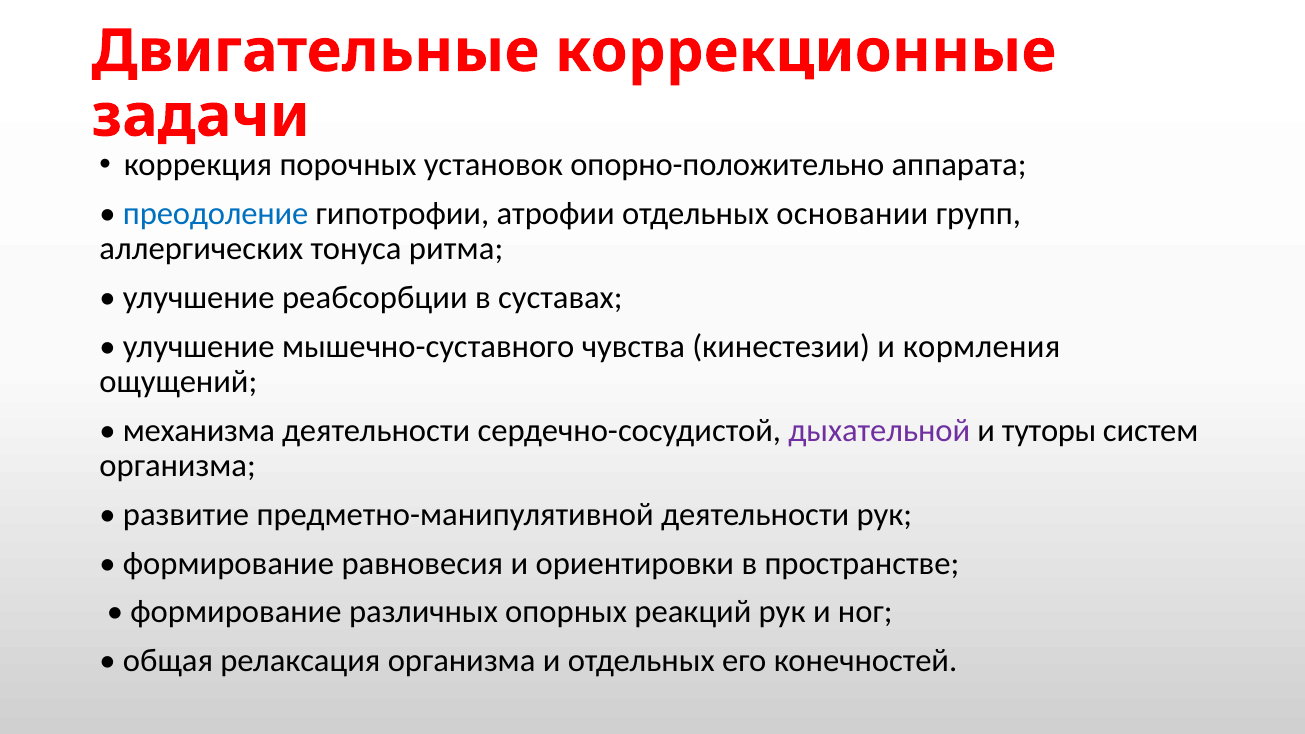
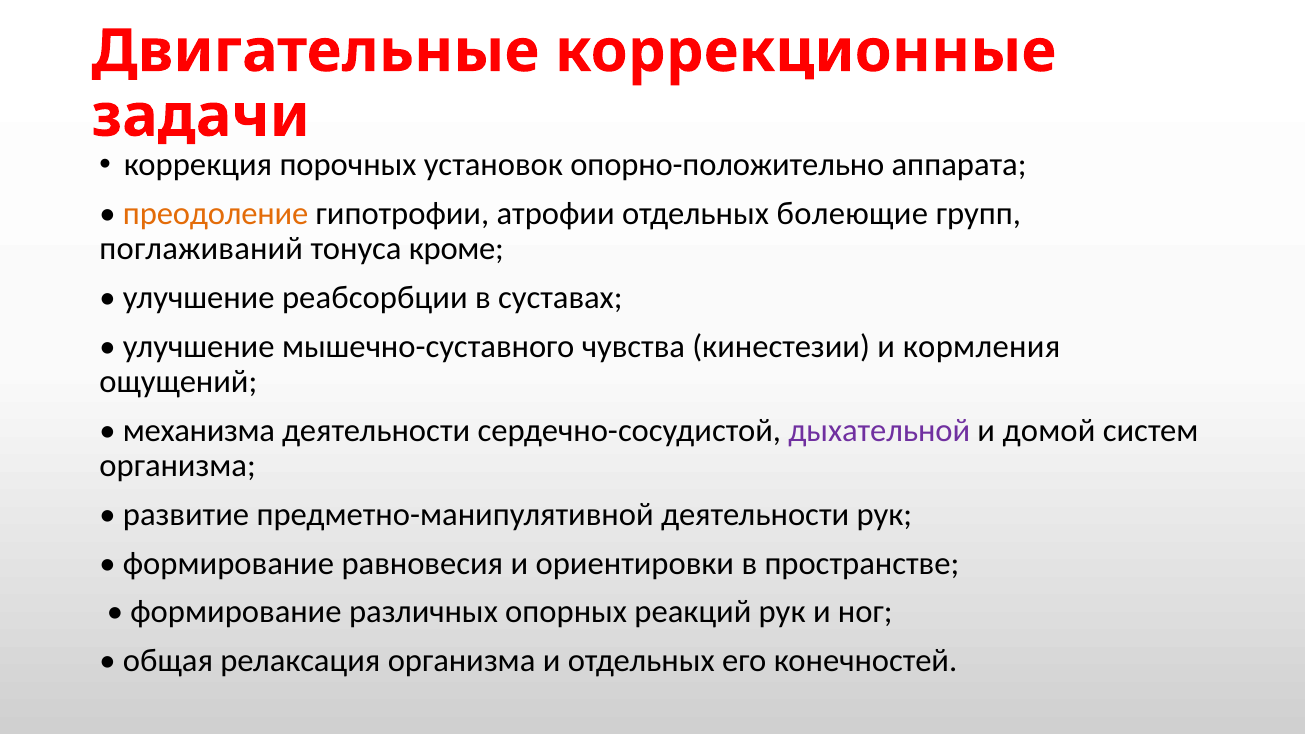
преодоление colour: blue -> orange
основании: основании -> болеющие
аллергических: аллергических -> поглаживаний
ритма: ритма -> кроме
туторы: туторы -> домой
